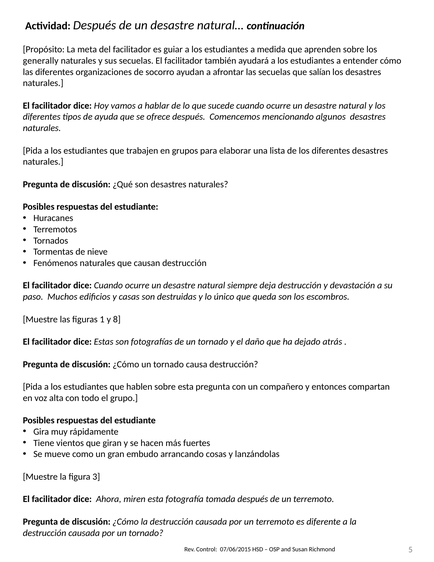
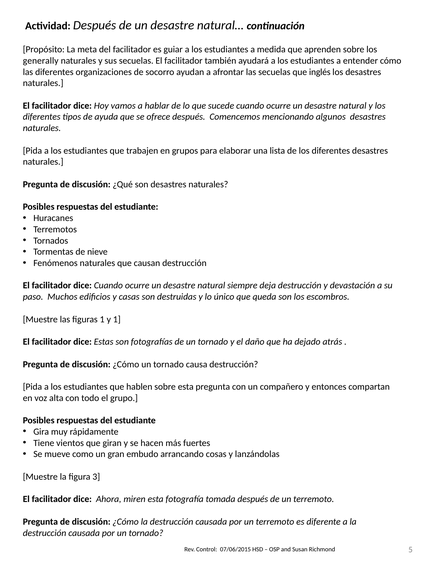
salían: salían -> inglés
y 8: 8 -> 1
